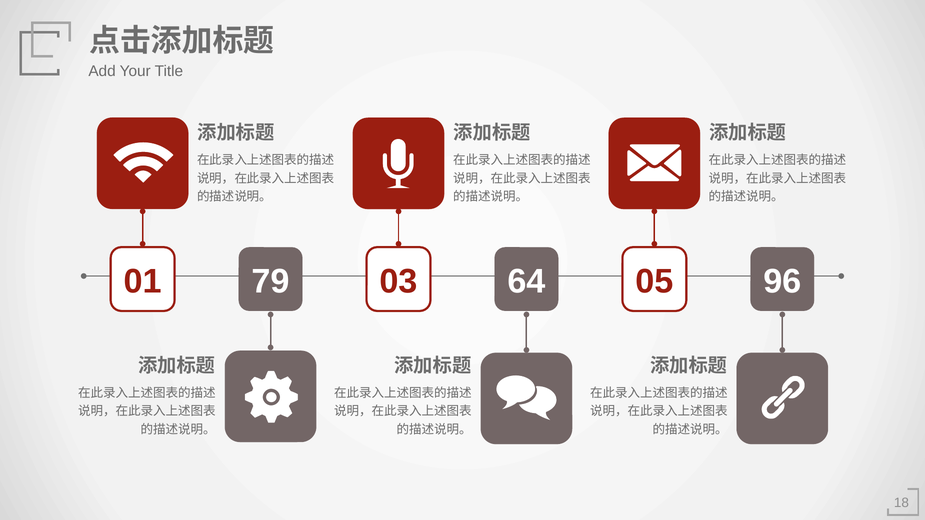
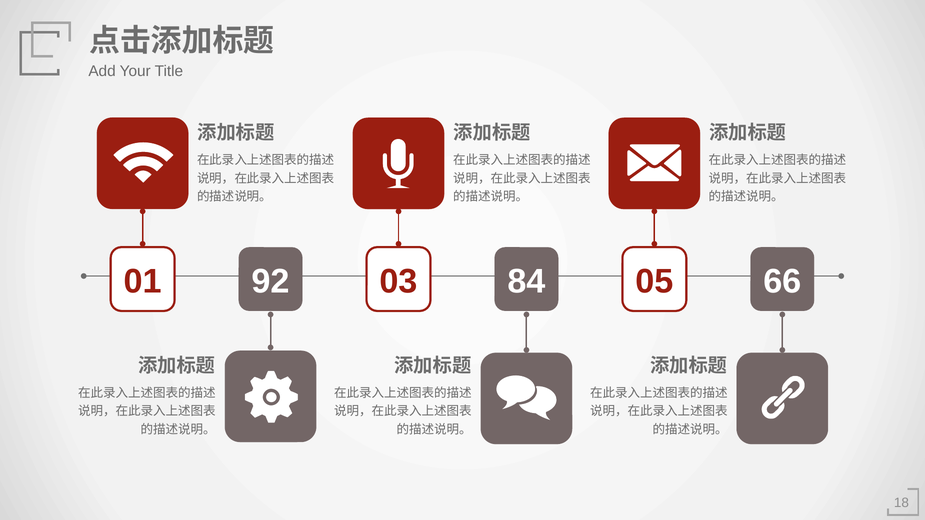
79: 79 -> 92
64: 64 -> 84
96: 96 -> 66
